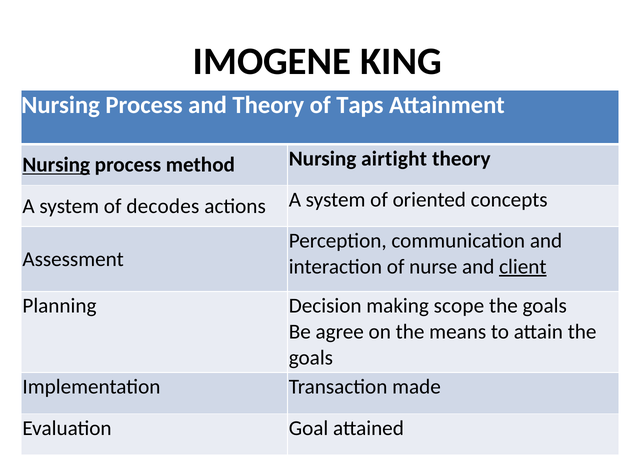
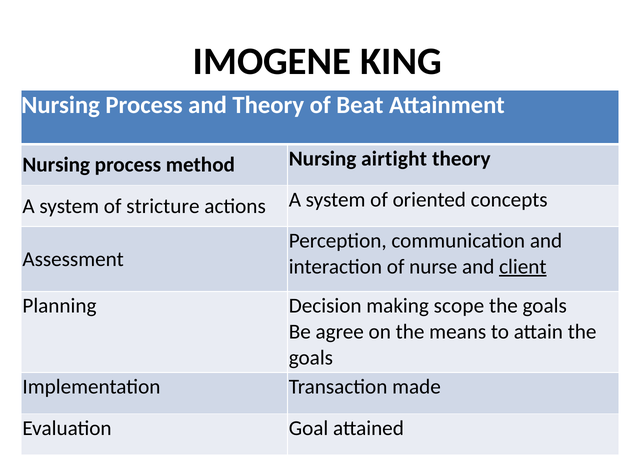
Taps: Taps -> Beat
Nursing at (56, 165) underline: present -> none
decodes: decodes -> stricture
